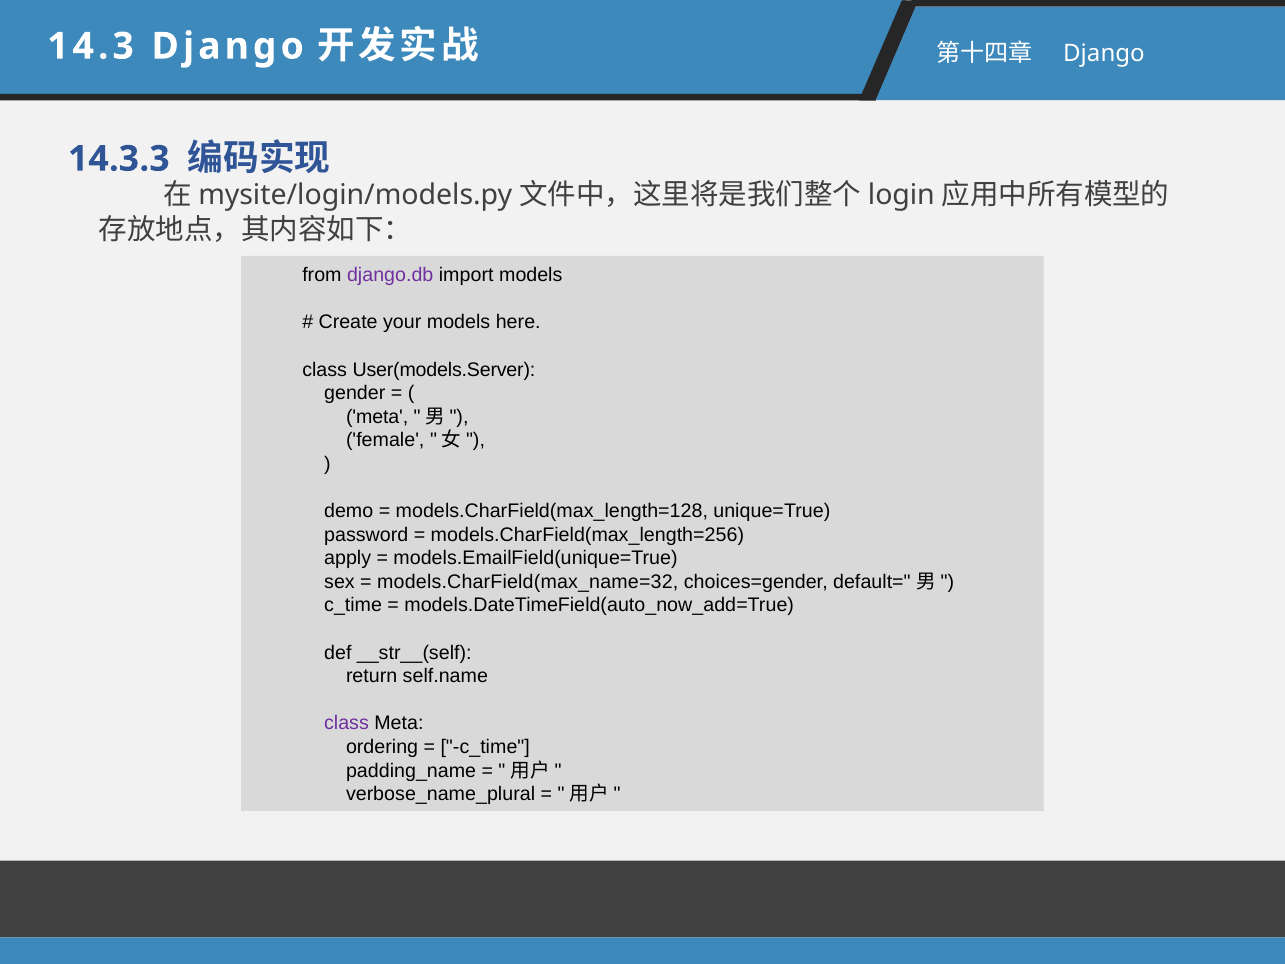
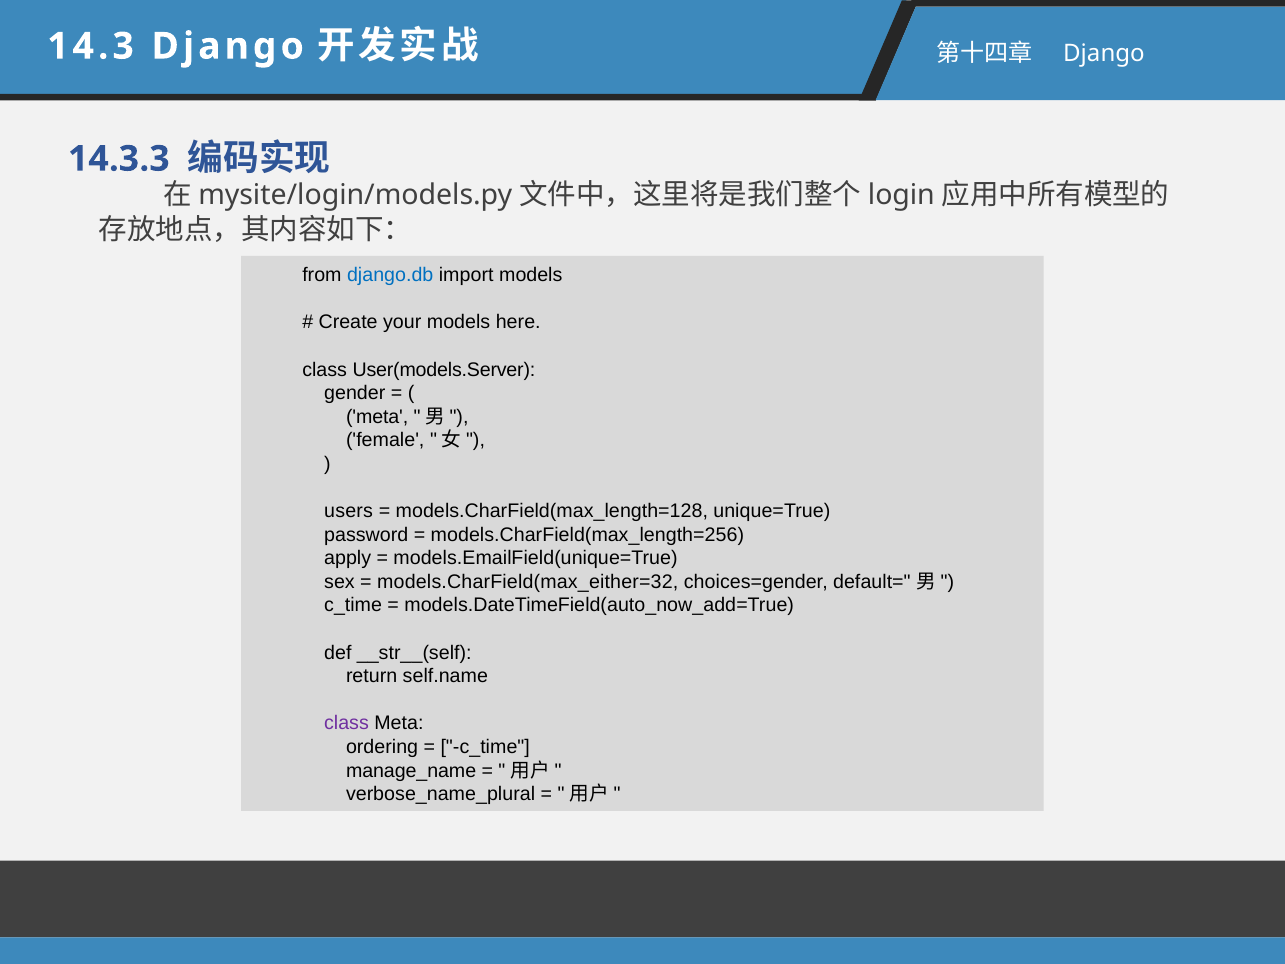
django.db colour: purple -> blue
demo: demo -> users
models.CharField(max_name=32: models.CharField(max_name=32 -> models.CharField(max_either=32
padding_name: padding_name -> manage_name
